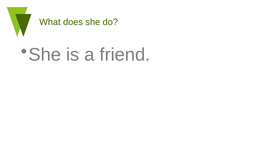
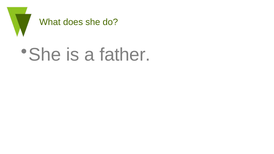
friend: friend -> father
